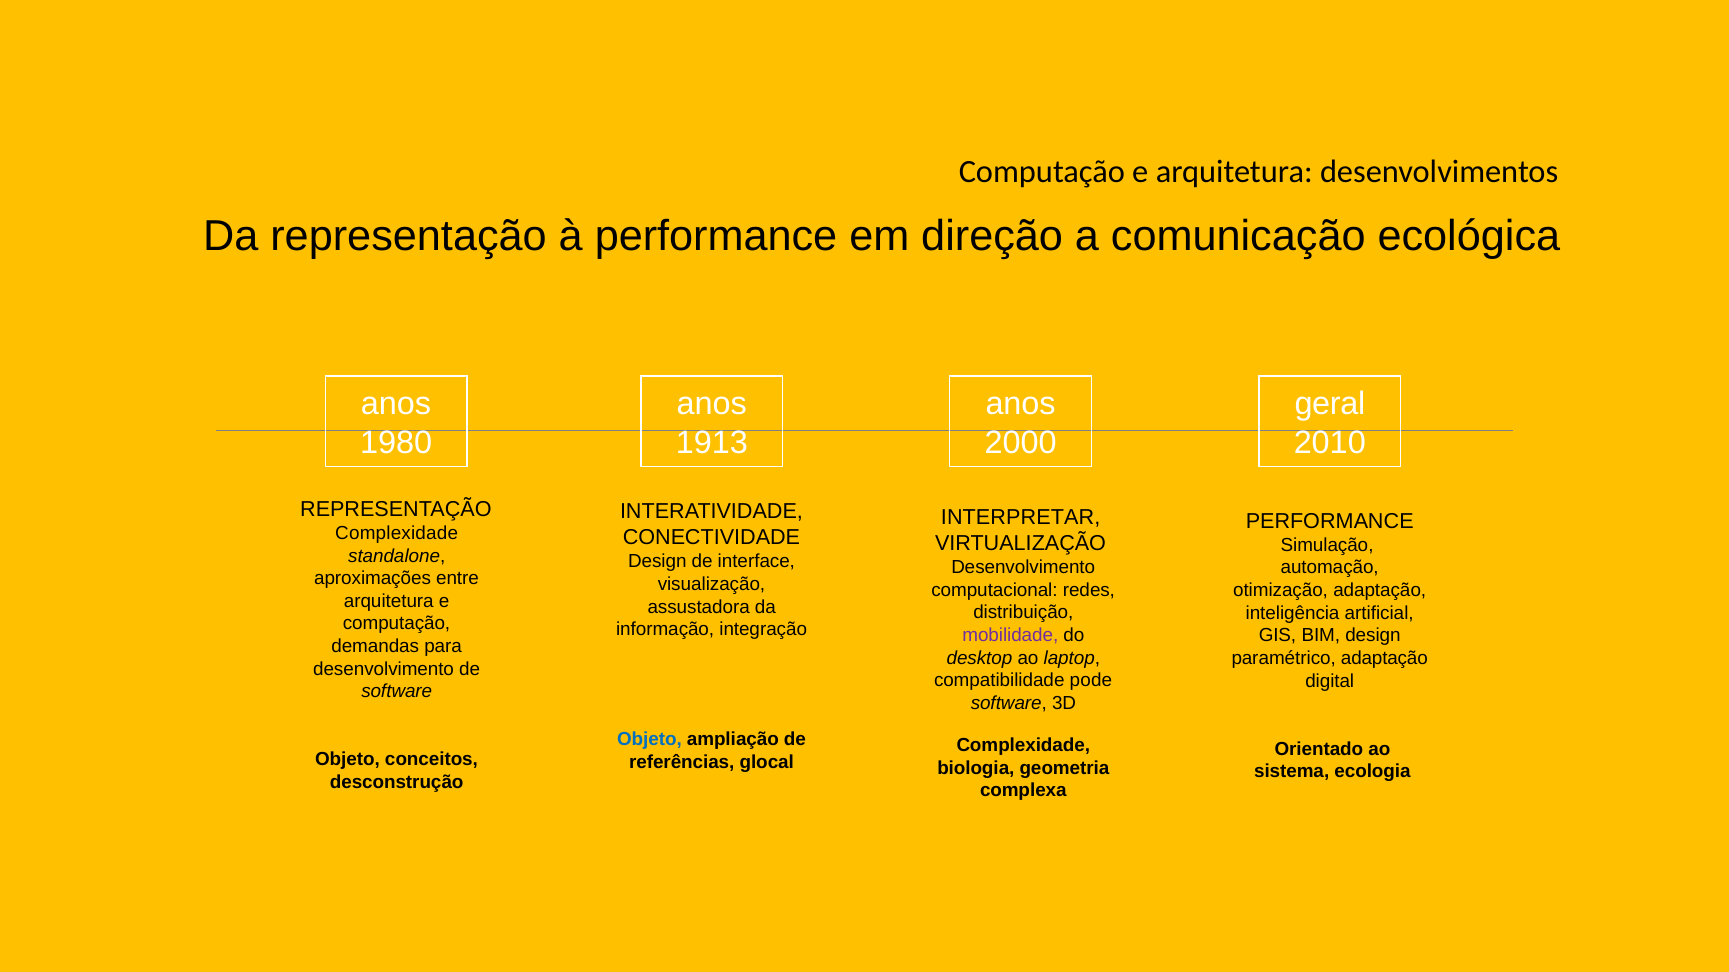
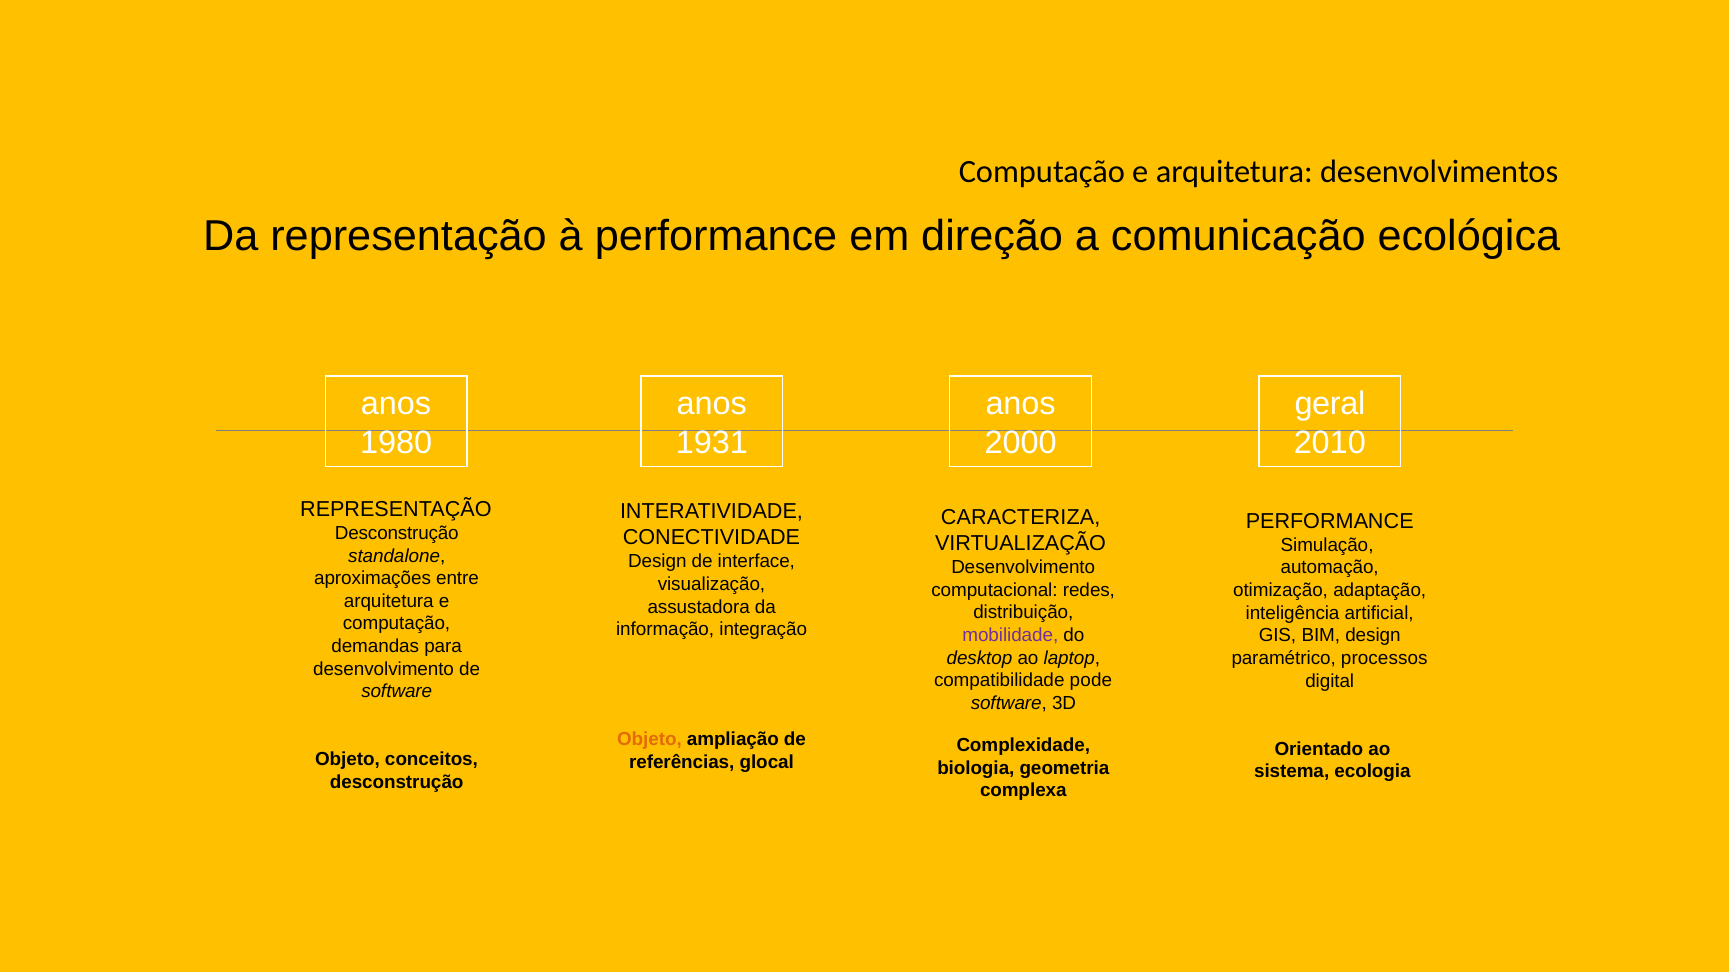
1913: 1913 -> 1931
INTERPRETAR: INTERPRETAR -> CARACTERIZA
Complexidade at (397, 533): Complexidade -> Desconstrução
paramétrico adaptação: adaptação -> processos
Objeto at (649, 740) colour: blue -> orange
